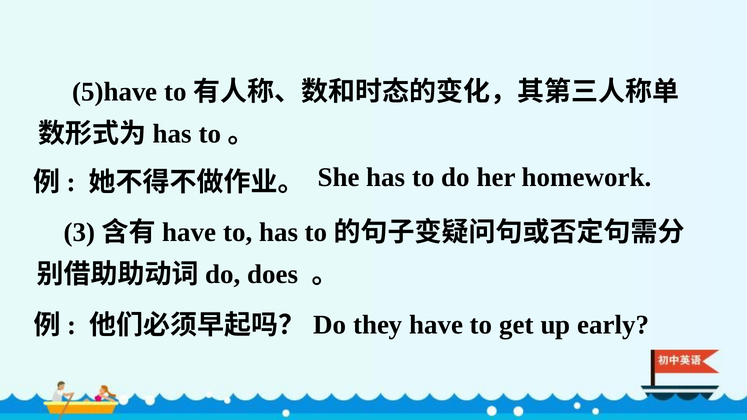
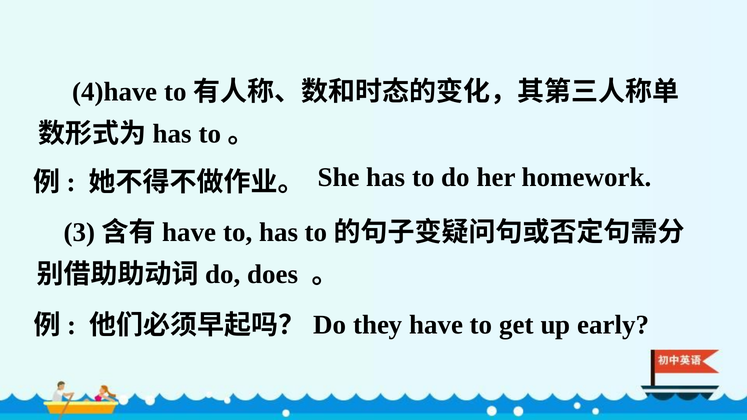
5)have: 5)have -> 4)have
